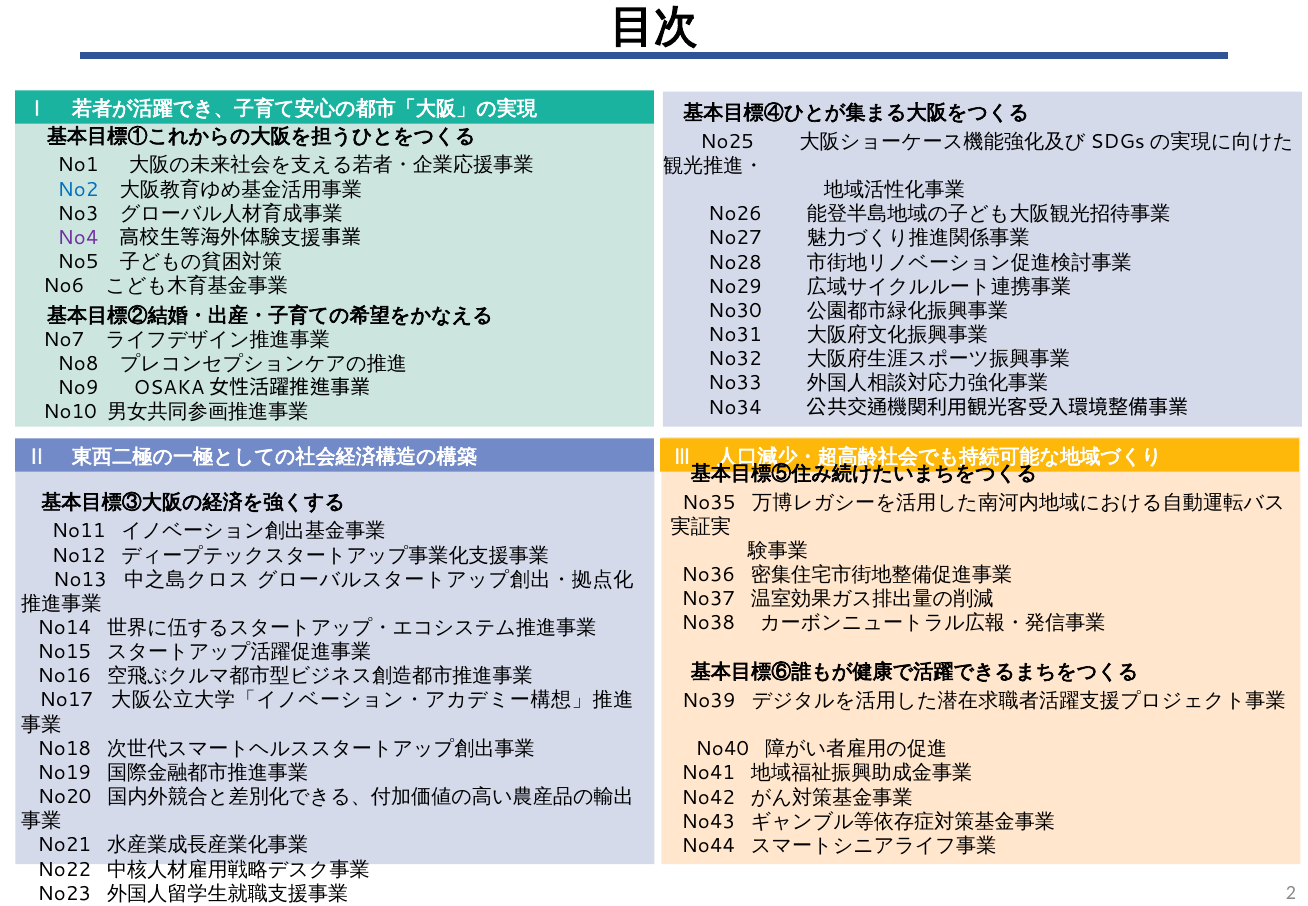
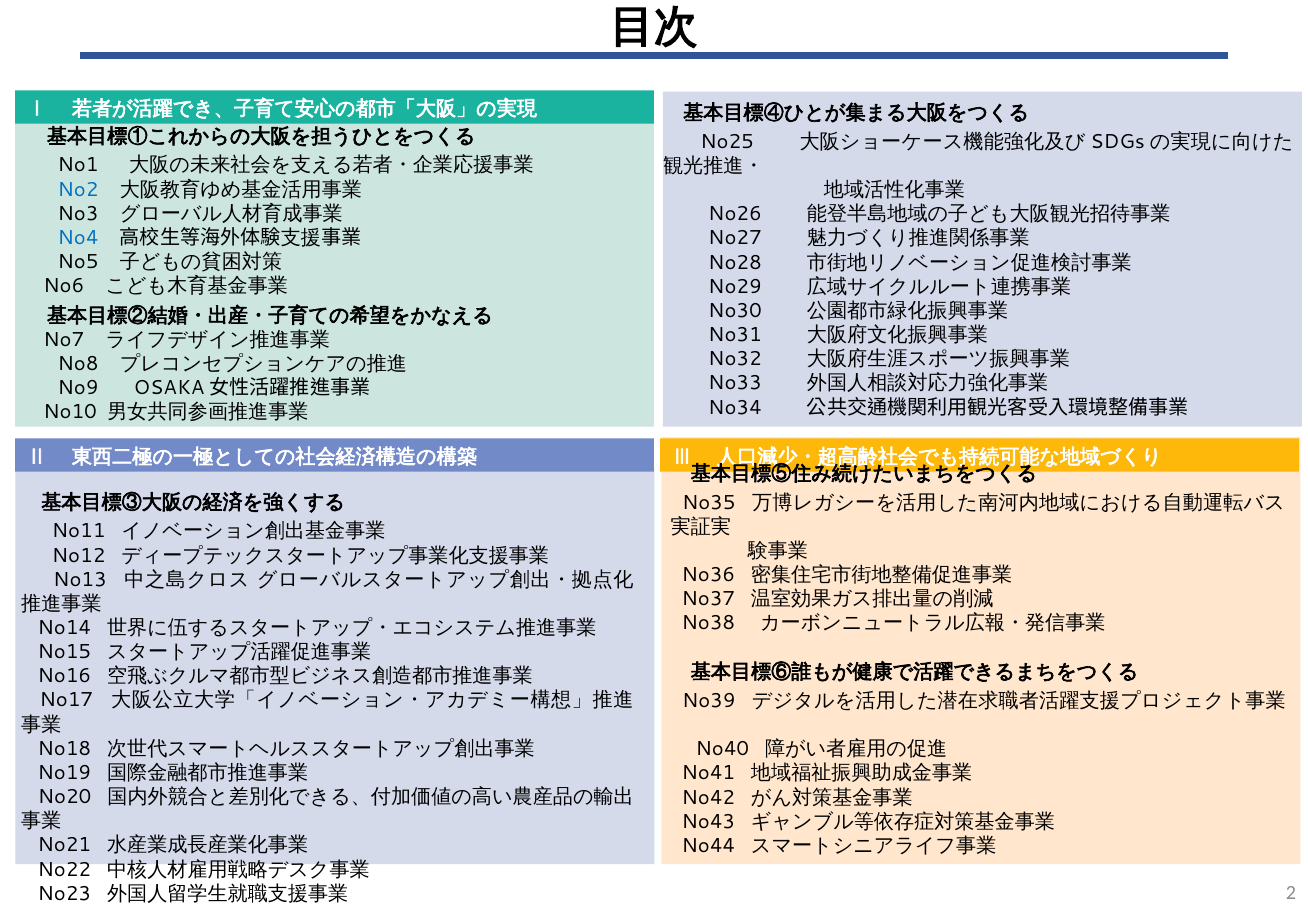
No4 colour: purple -> blue
